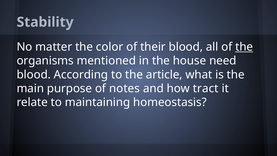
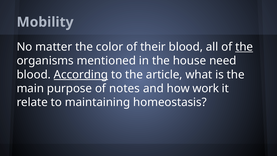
Stability: Stability -> Mobility
According underline: none -> present
tract: tract -> work
